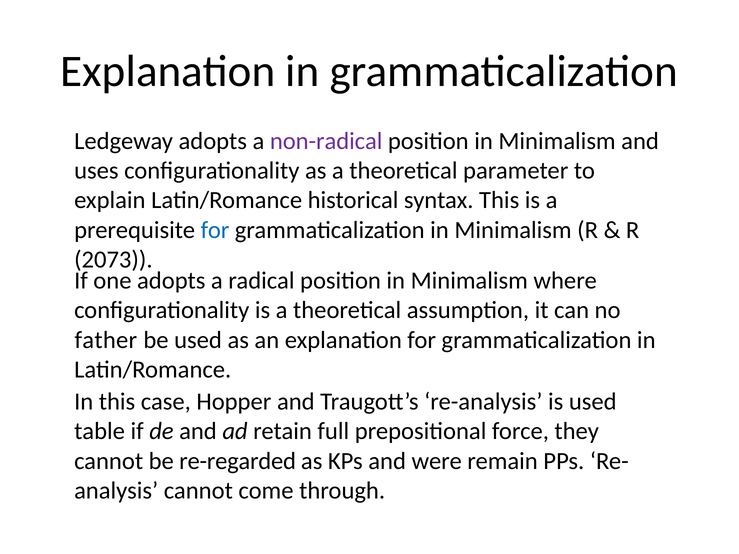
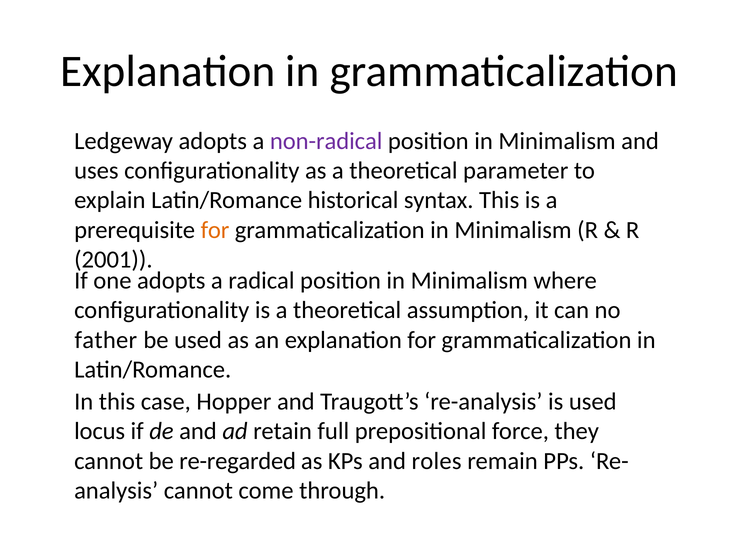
for at (215, 230) colour: blue -> orange
2073: 2073 -> 2001
table: table -> locus
were: were -> roles
